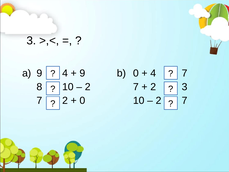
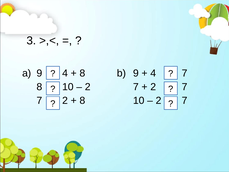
9 at (82, 73): 9 -> 8
b 0: 0 -> 9
3 at (185, 87): 3 -> 7
0 at (82, 100): 0 -> 8
